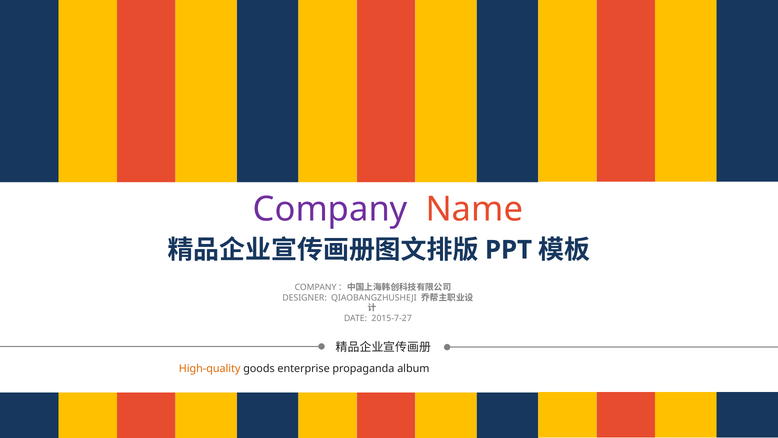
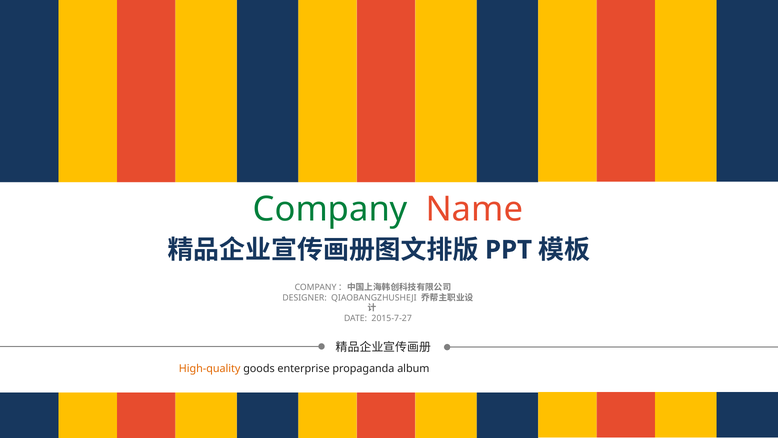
Company colour: purple -> green
